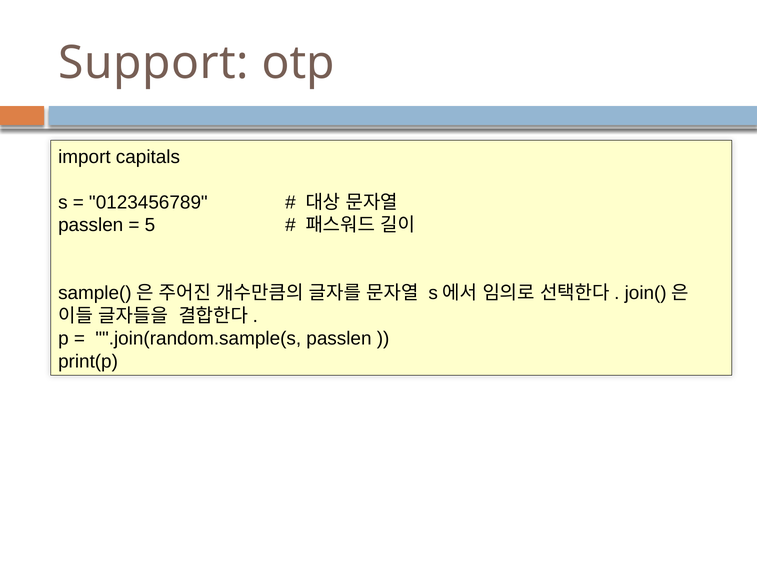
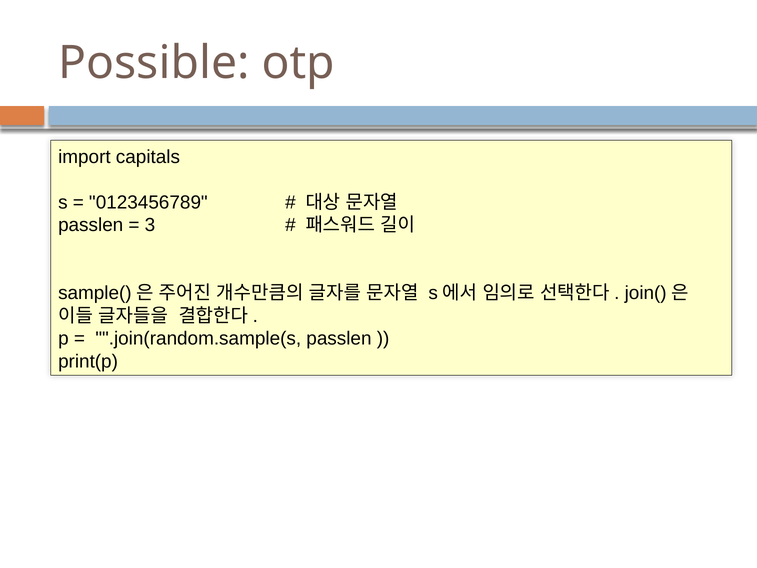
Support: Support -> Possible
5: 5 -> 3
